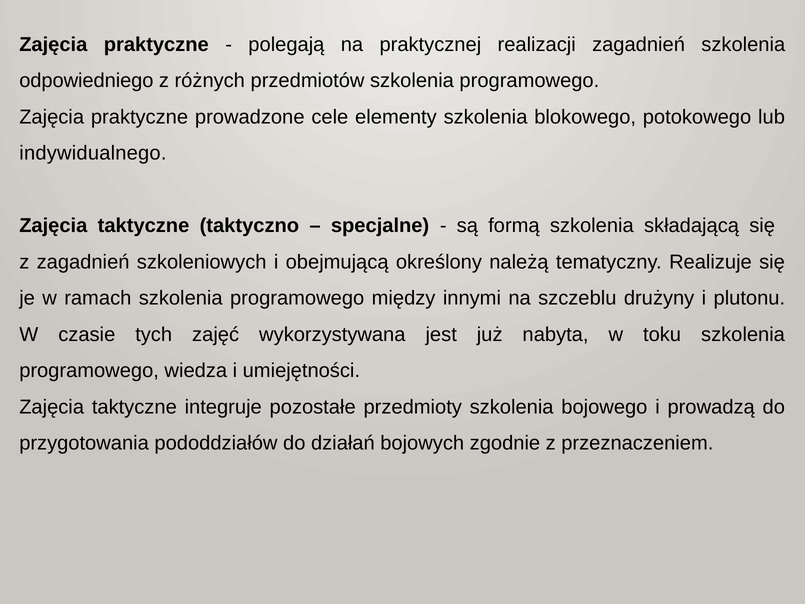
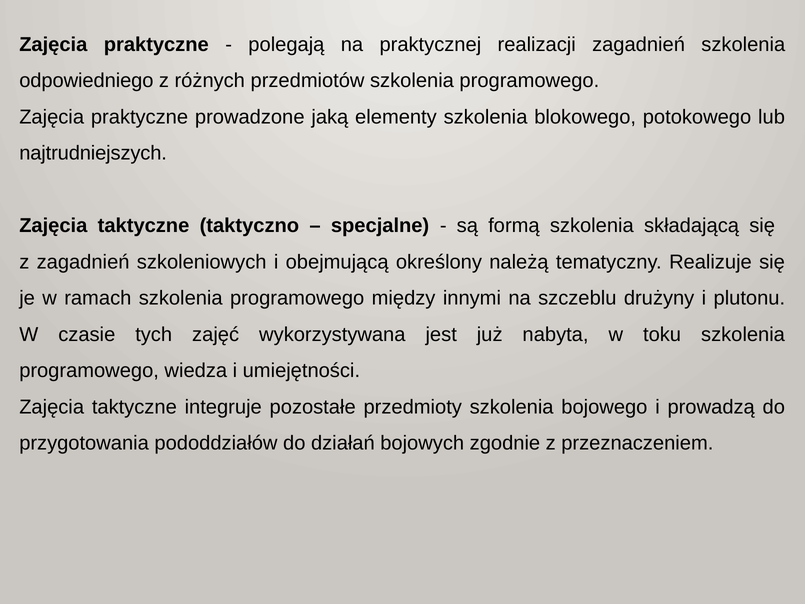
cele: cele -> jaką
indywidualnego: indywidualnego -> najtrudniejszych
